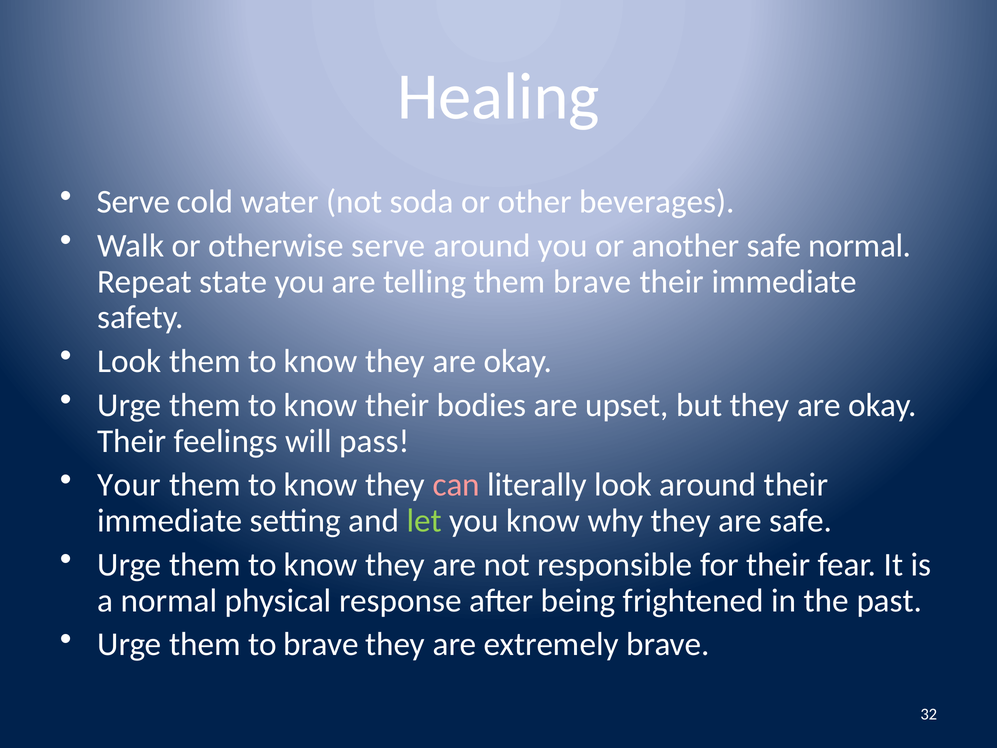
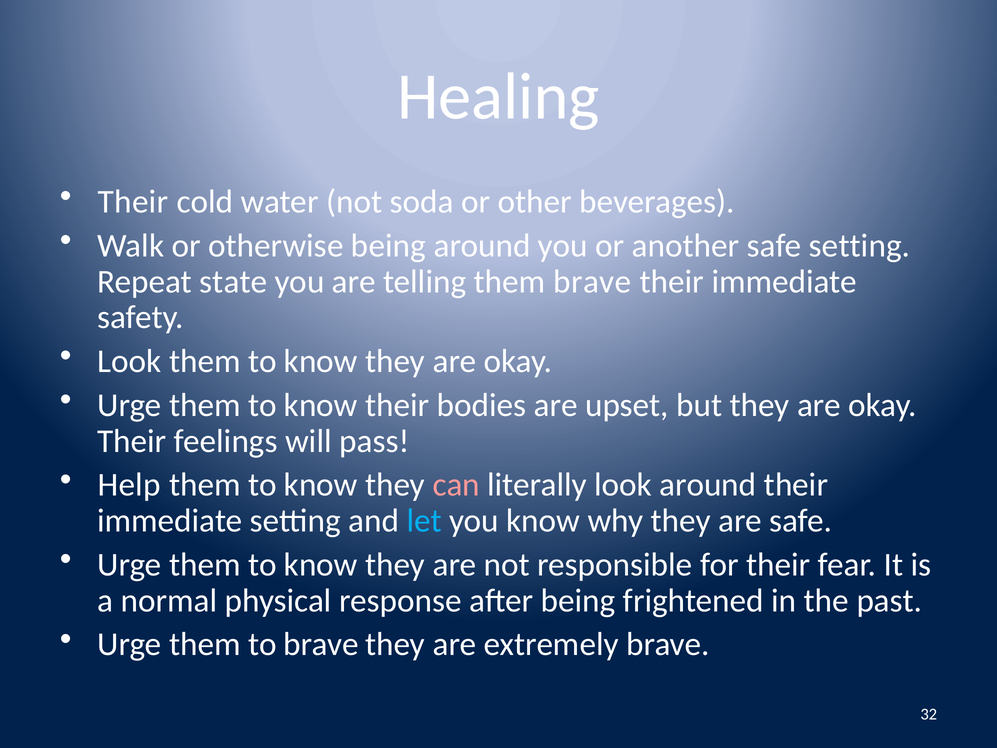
Serve at (133, 202): Serve -> Their
otherwise serve: serve -> being
safe normal: normal -> setting
Your: Your -> Help
let colour: light green -> light blue
